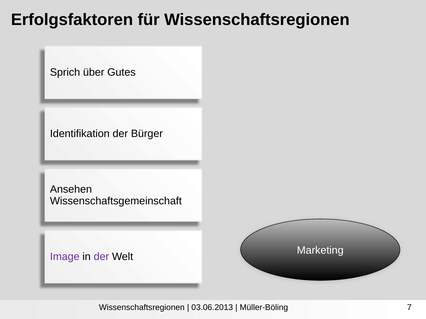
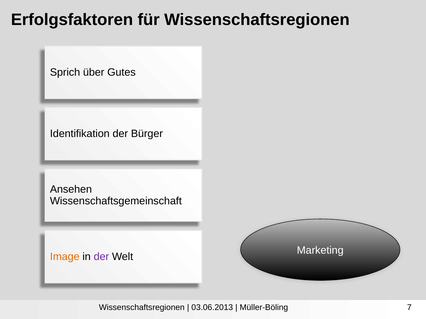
Image colour: purple -> orange
